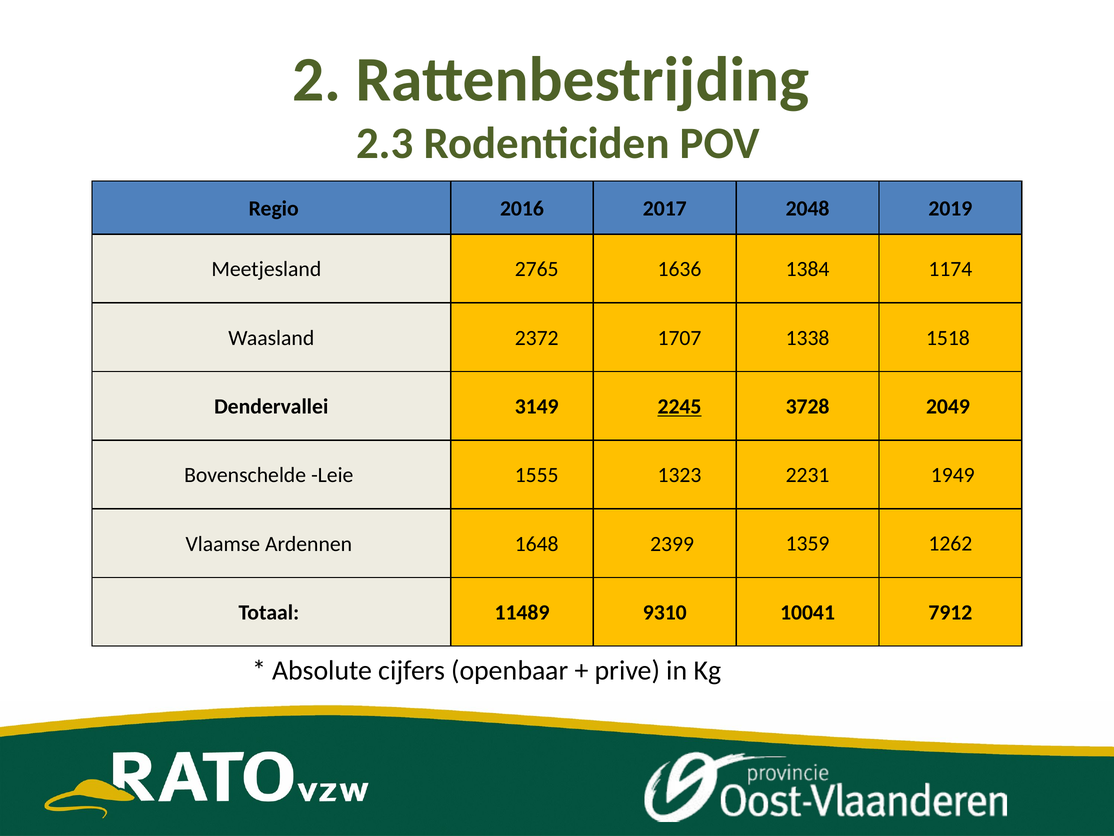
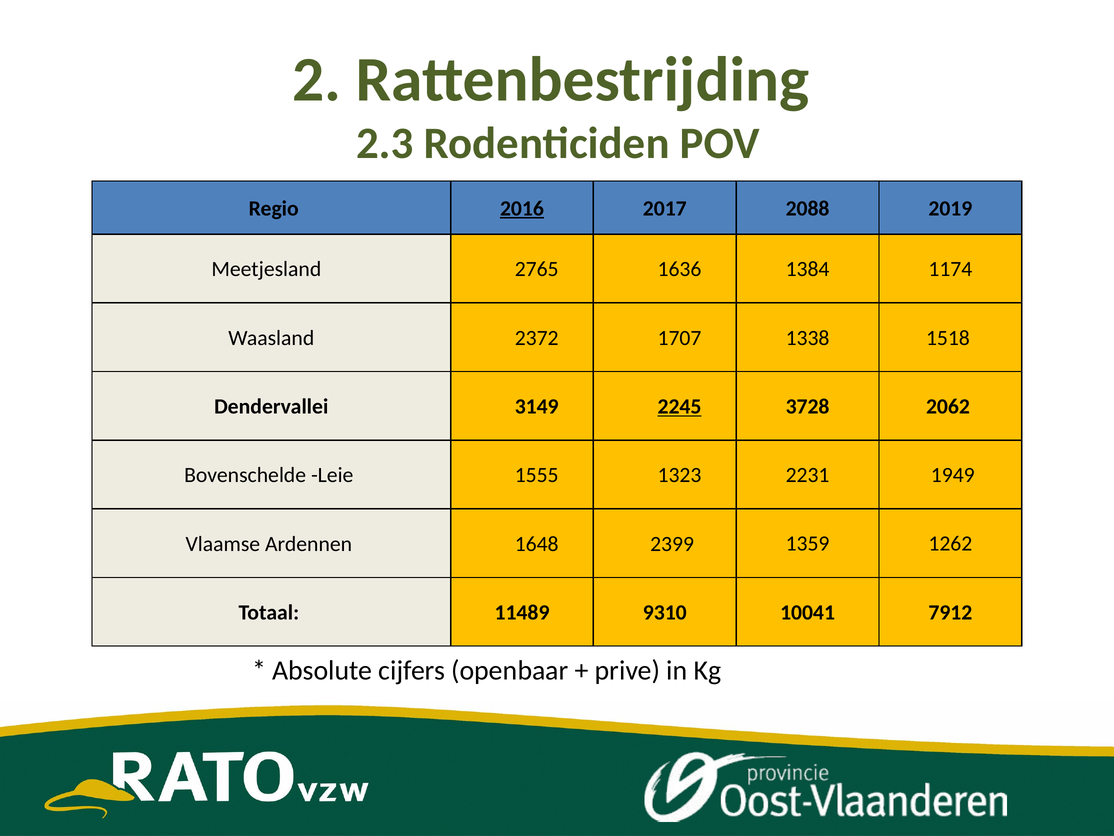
2016 underline: none -> present
2048: 2048 -> 2088
2049: 2049 -> 2062
